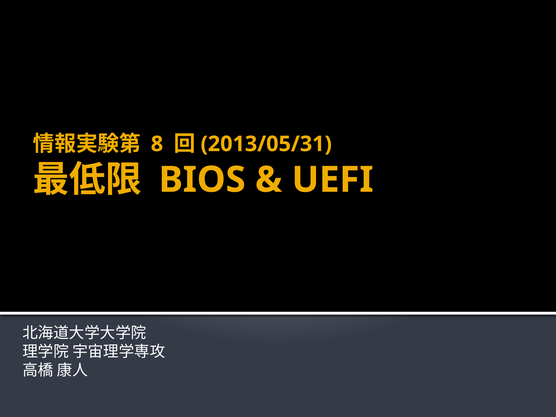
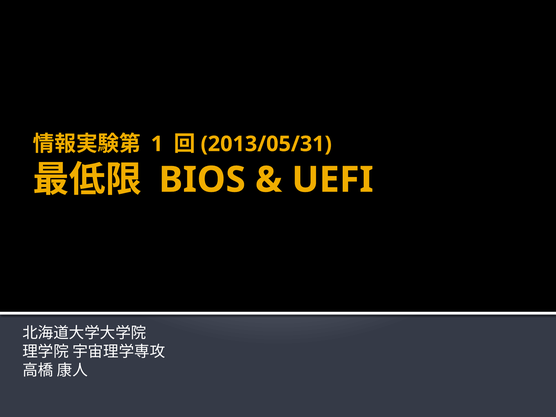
8: 8 -> 1
